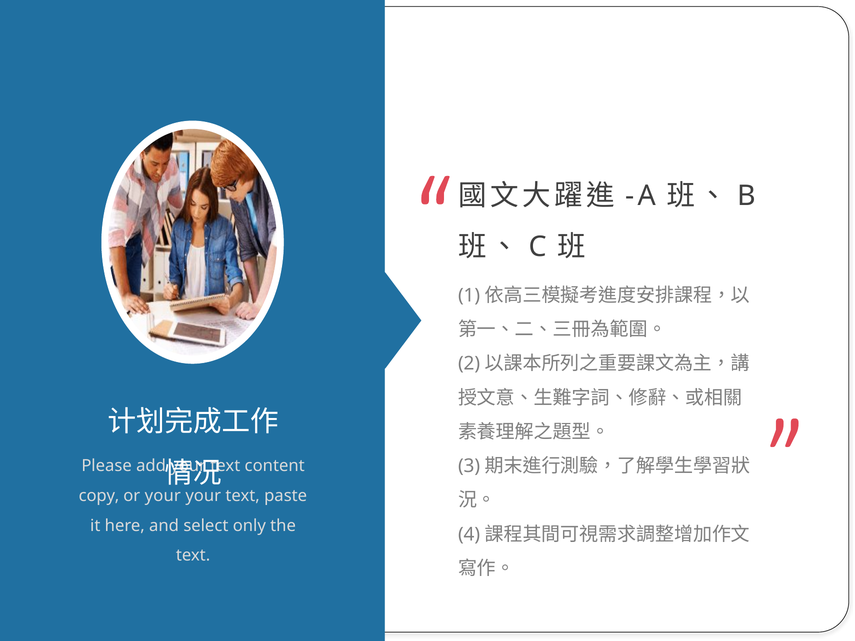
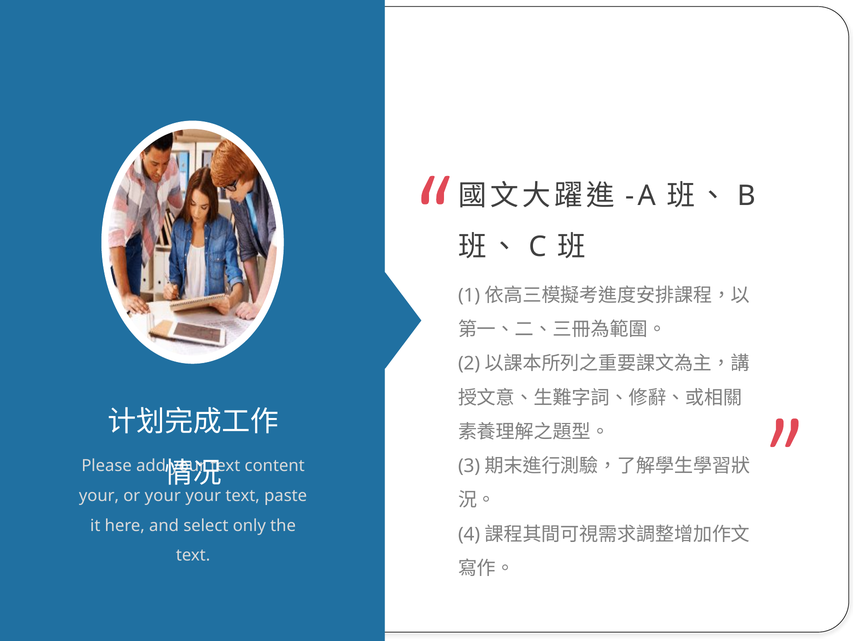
copy at (99, 496): copy -> your
